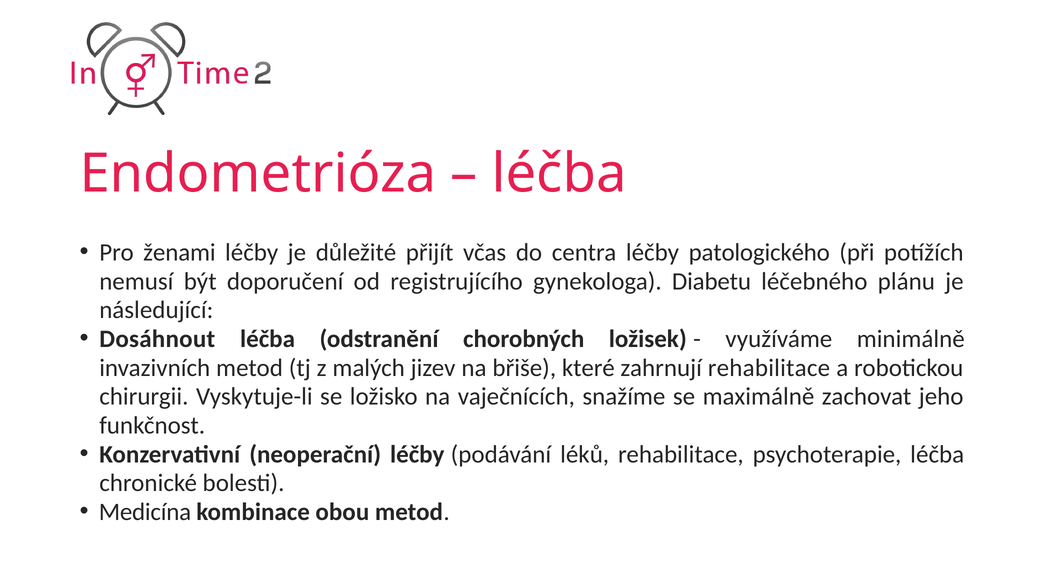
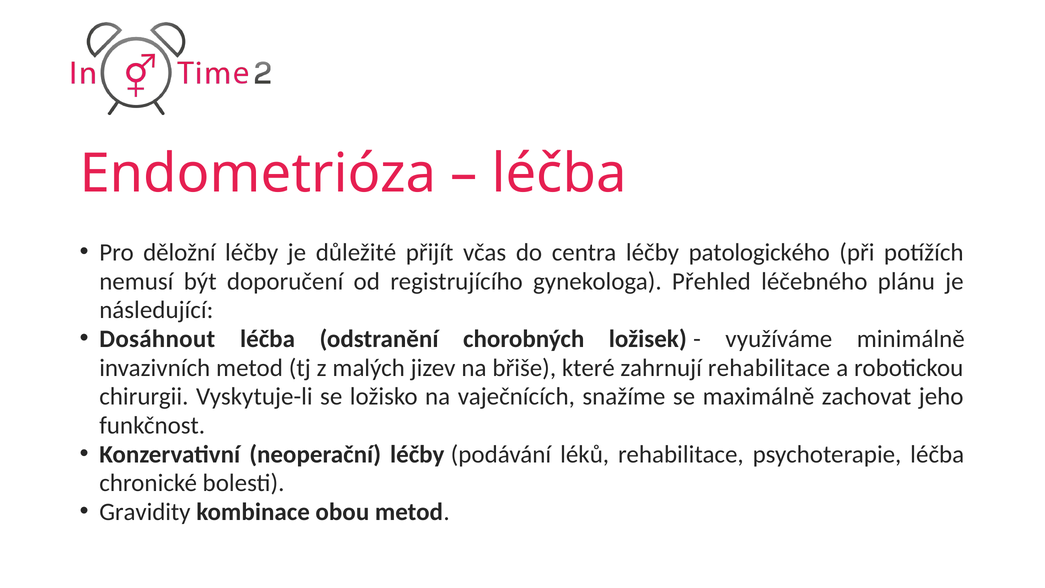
ženami: ženami -> děložní
Diabetu: Diabetu -> Přehled
Medicína: Medicína -> Gravidity
